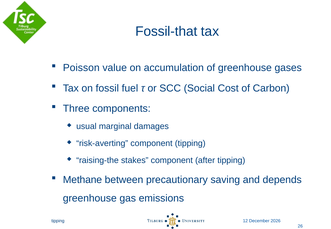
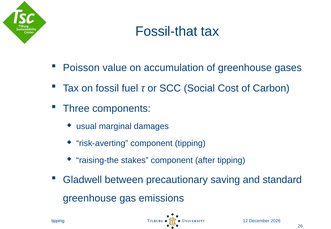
Methane: Methane -> Gladwell
depends: depends -> standard
